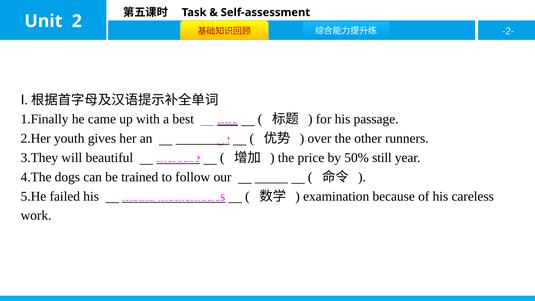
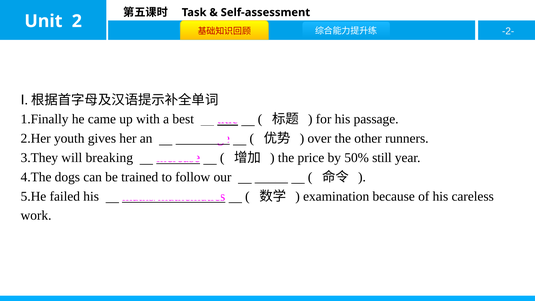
beautiful: beautiful -> breaking
